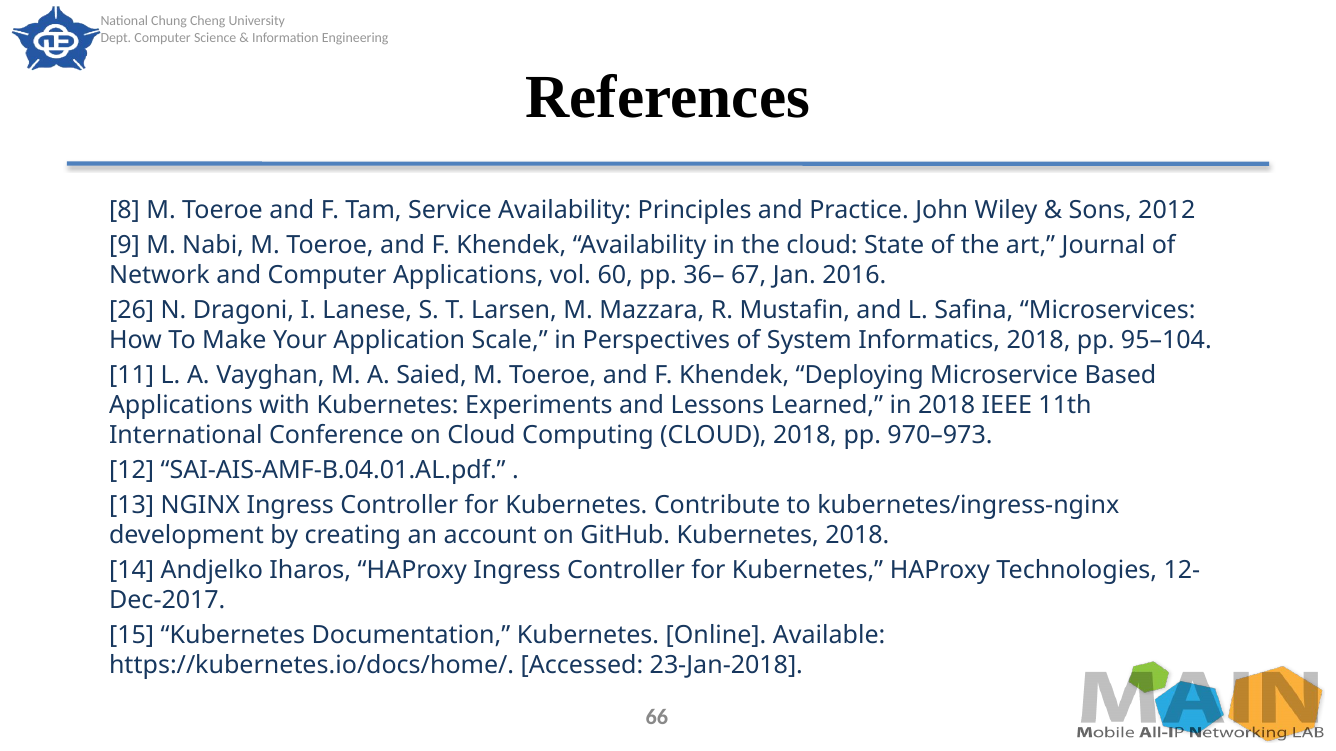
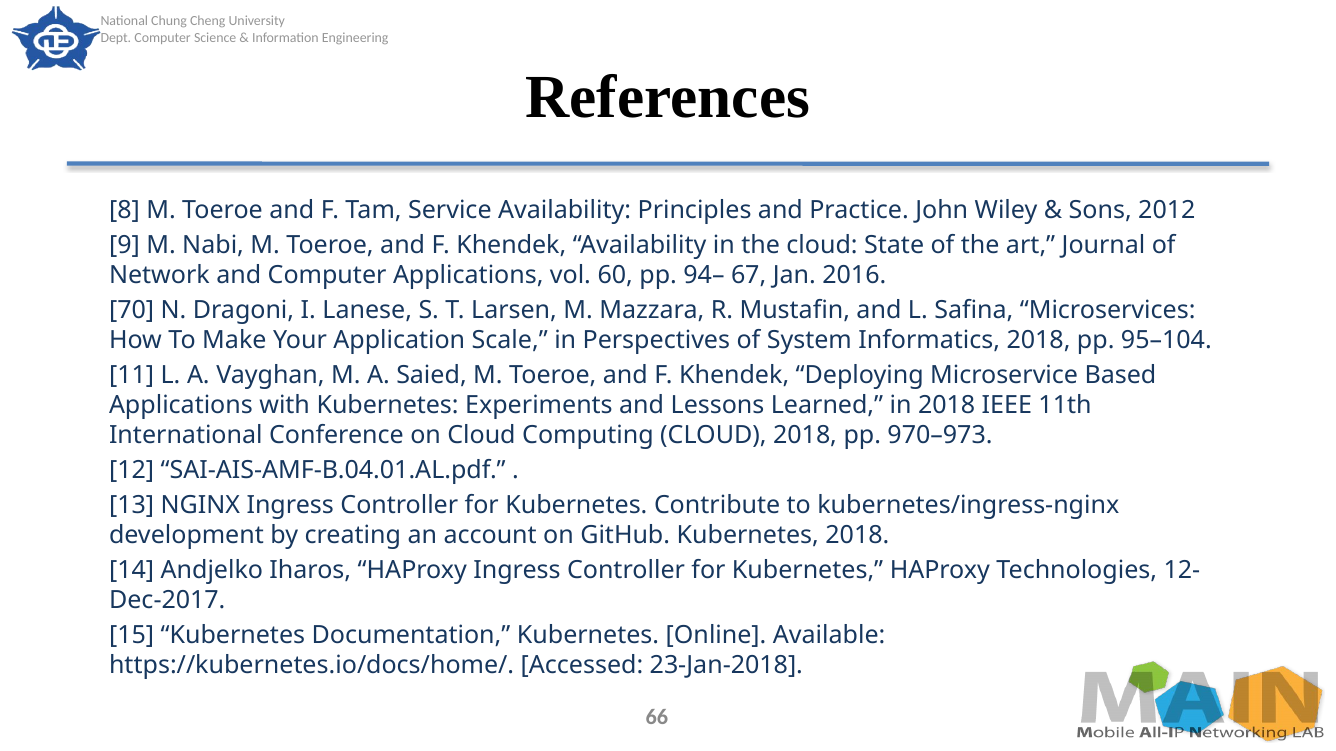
36–: 36– -> 94–
26: 26 -> 70
